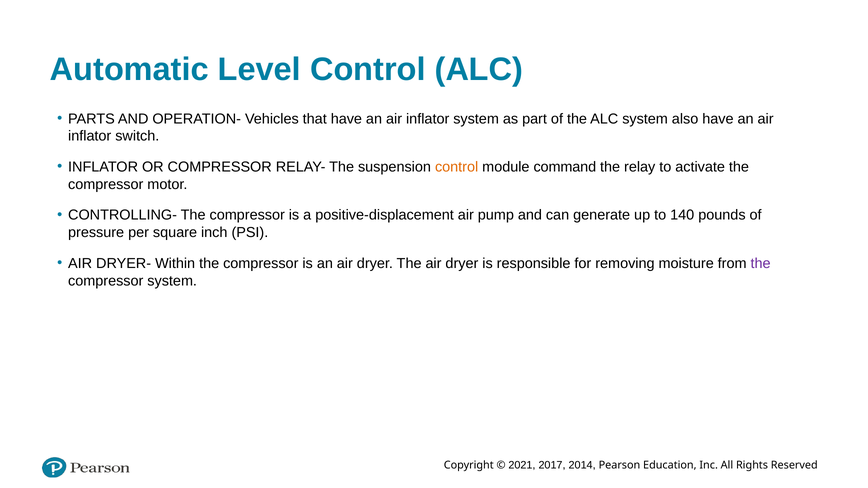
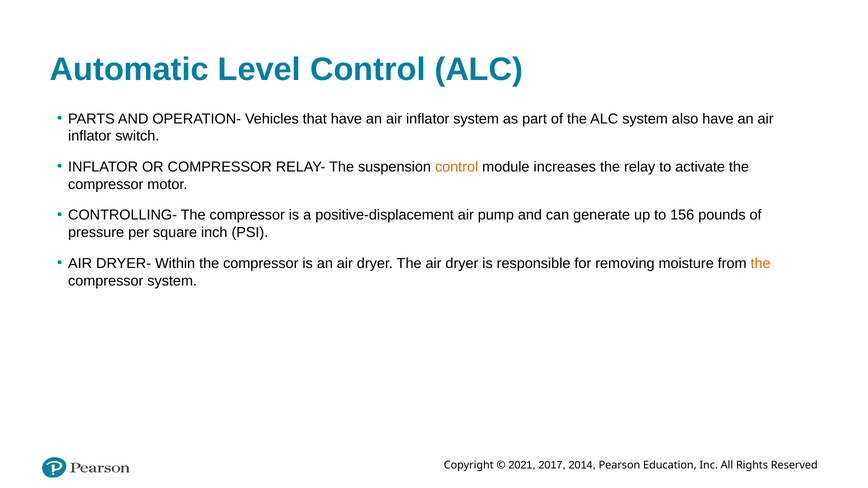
command: command -> increases
140: 140 -> 156
the at (761, 264) colour: purple -> orange
